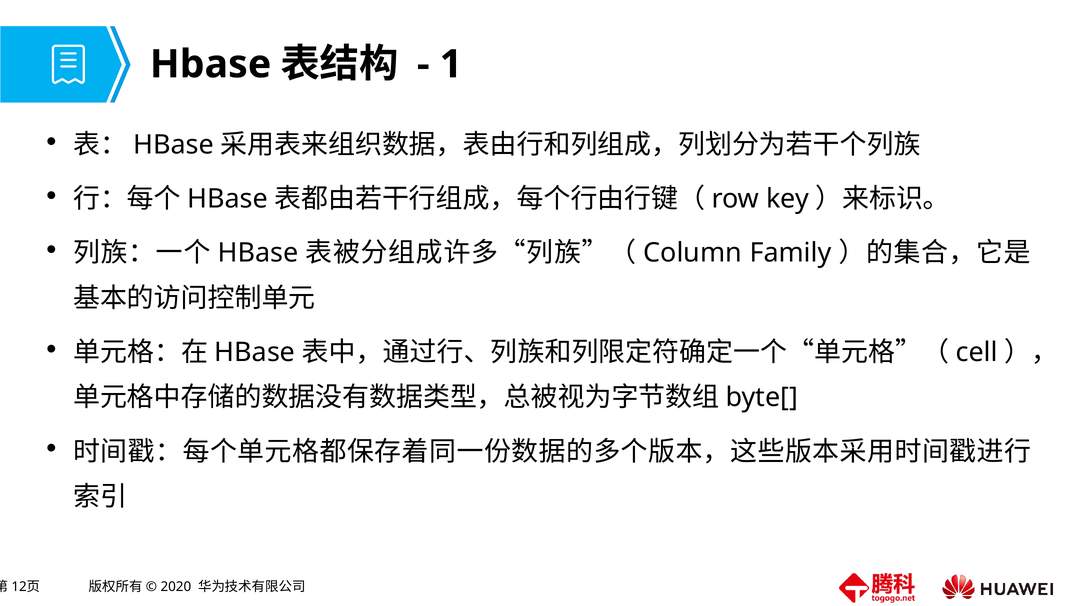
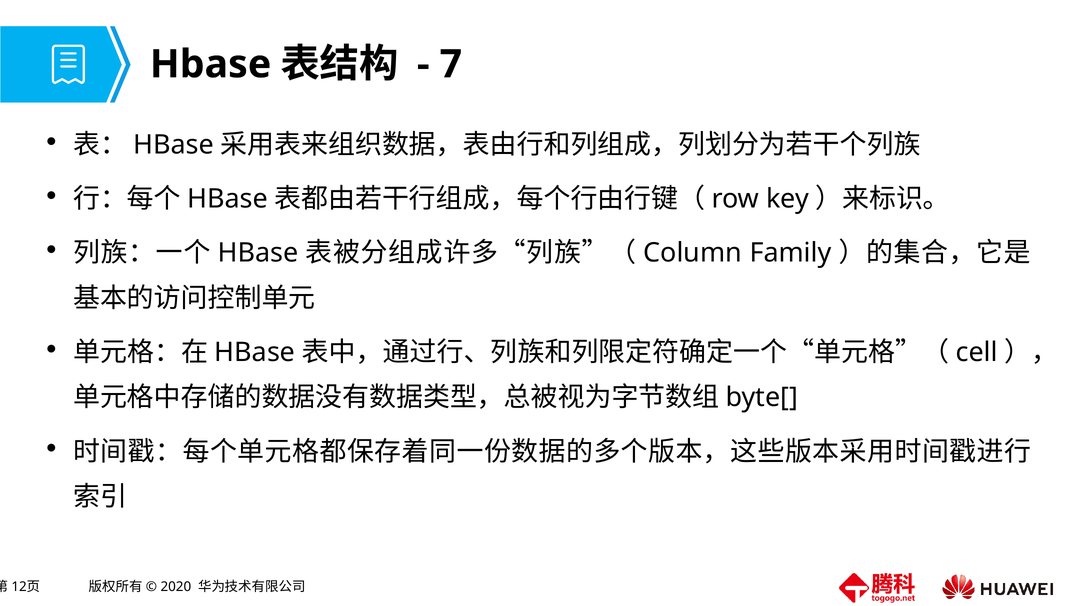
1: 1 -> 7
